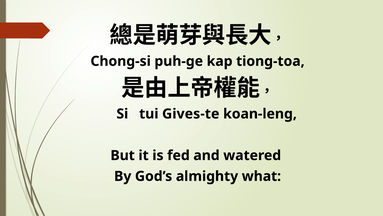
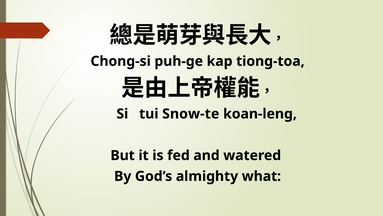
Gives-te: Gives-te -> Snow-te
